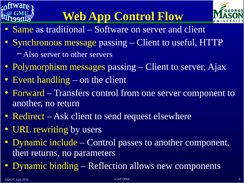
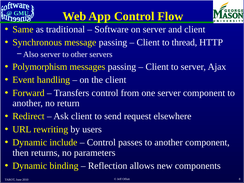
useful: useful -> thread
